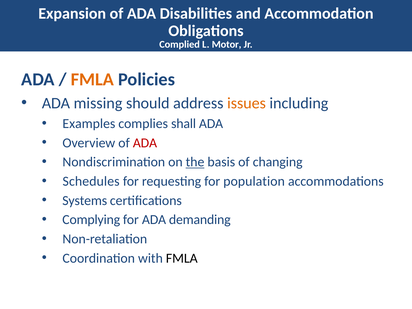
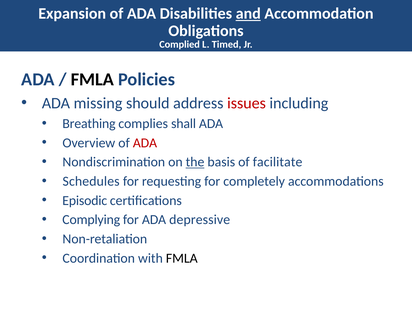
and underline: none -> present
Motor: Motor -> Timed
FMLA at (92, 80) colour: orange -> black
issues colour: orange -> red
Examples: Examples -> Breathing
changing: changing -> facilitate
population: population -> completely
Systems: Systems -> Episodic
demanding: demanding -> depressive
